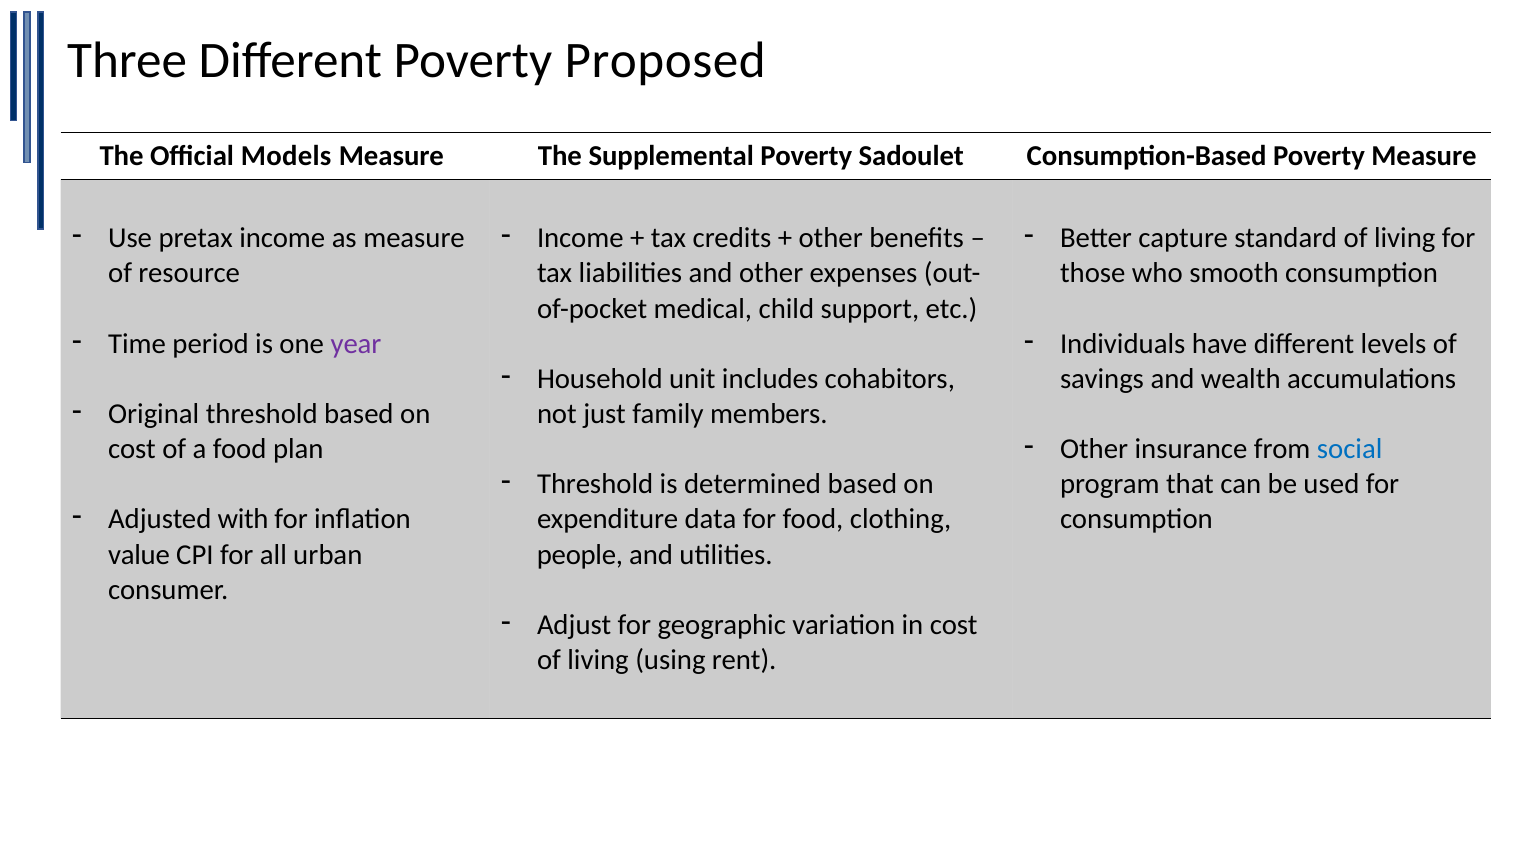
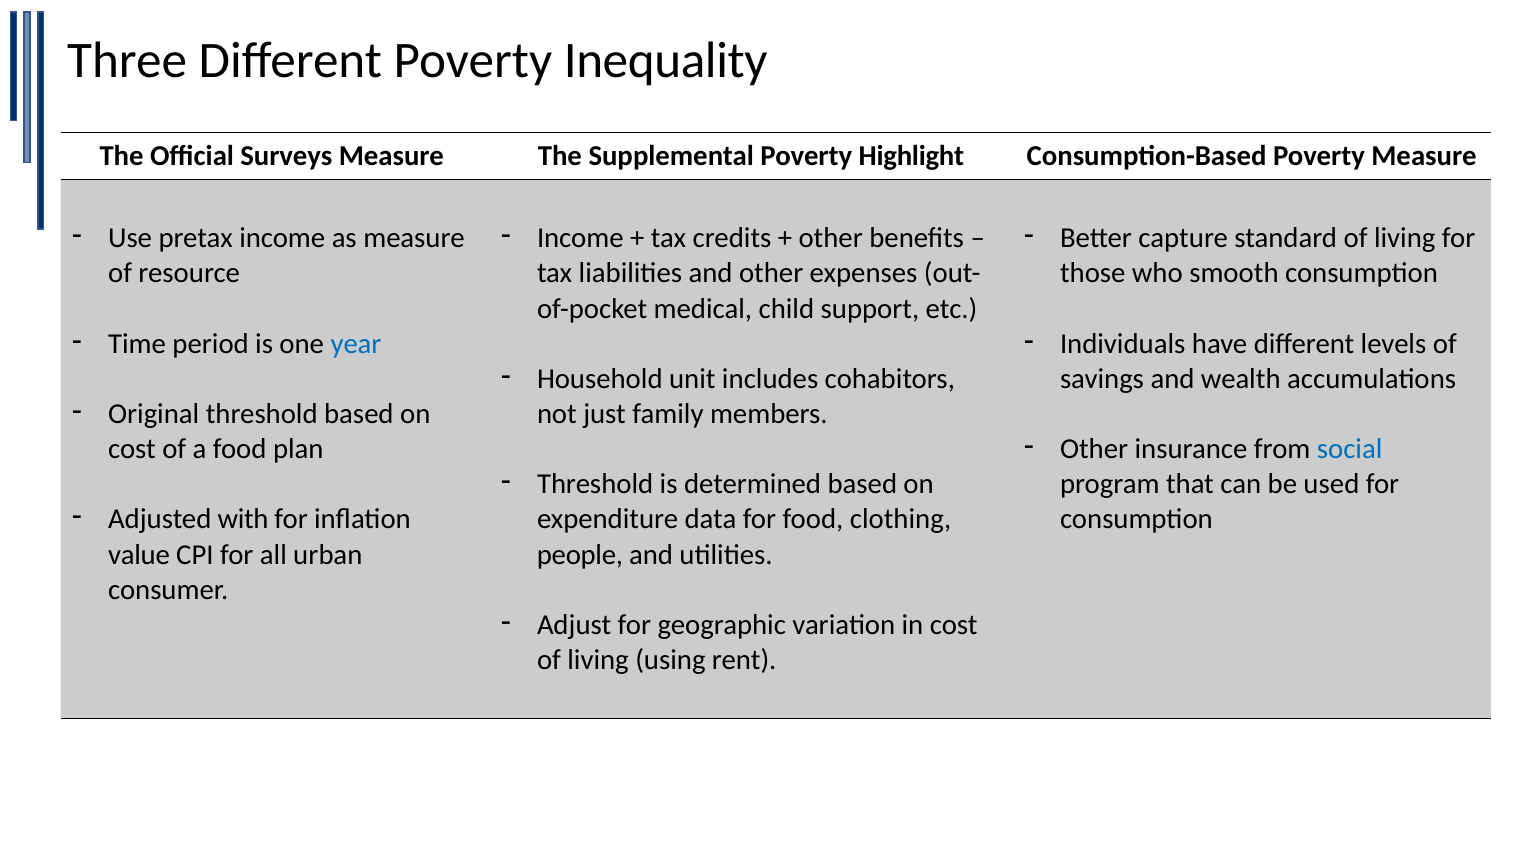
Proposed: Proposed -> Inequality
Models: Models -> Surveys
Sadoulet: Sadoulet -> Highlight
year colour: purple -> blue
